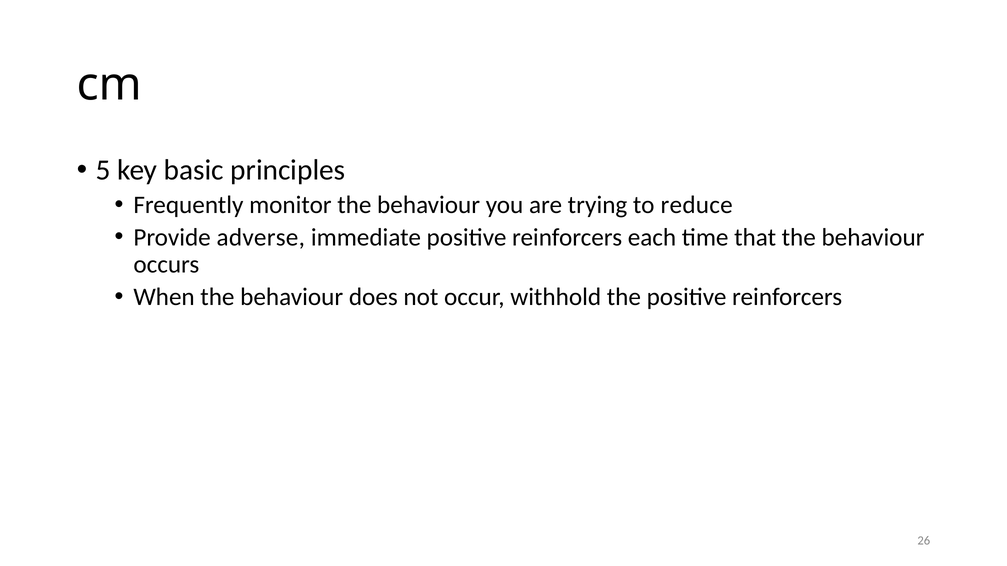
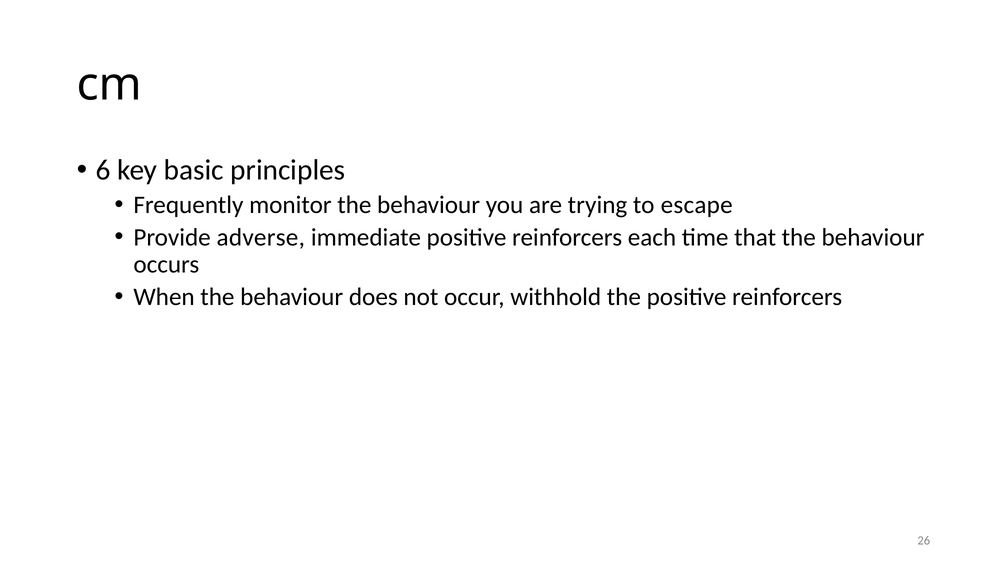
5: 5 -> 6
reduce: reduce -> escape
